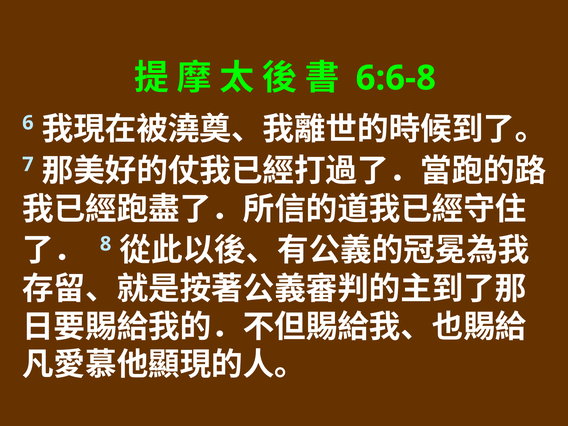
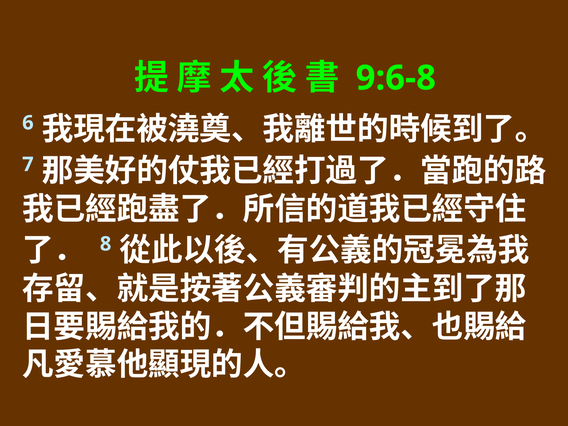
6:6-8: 6:6-8 -> 9:6-8
